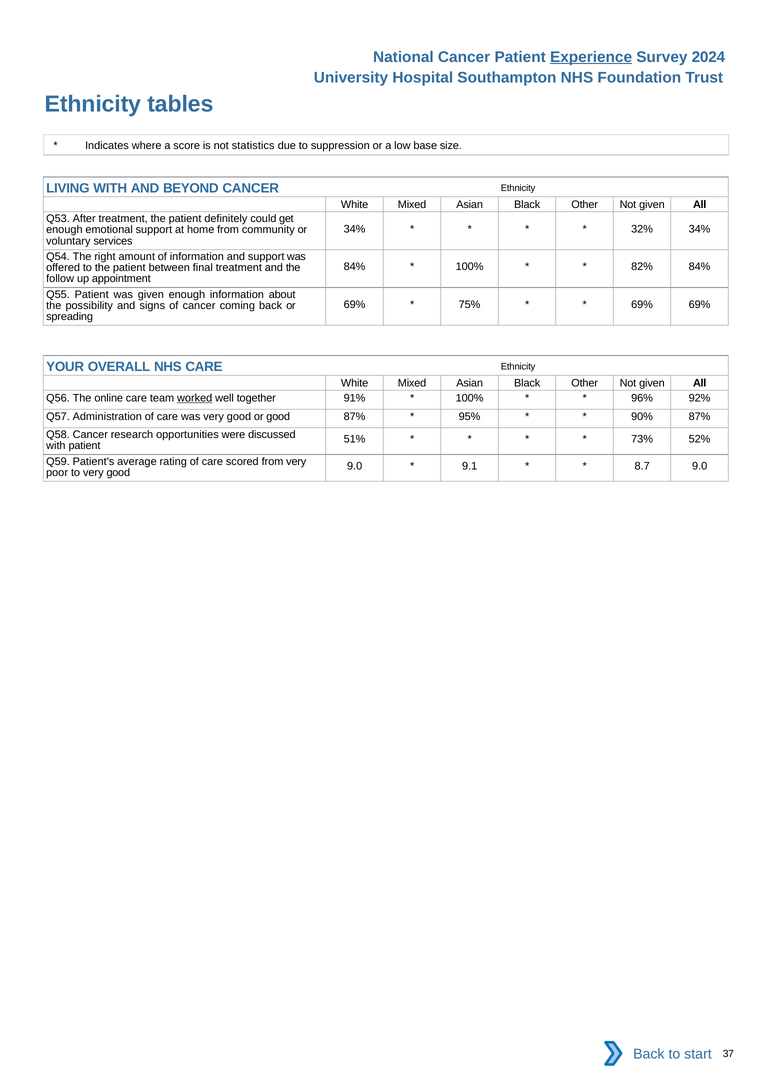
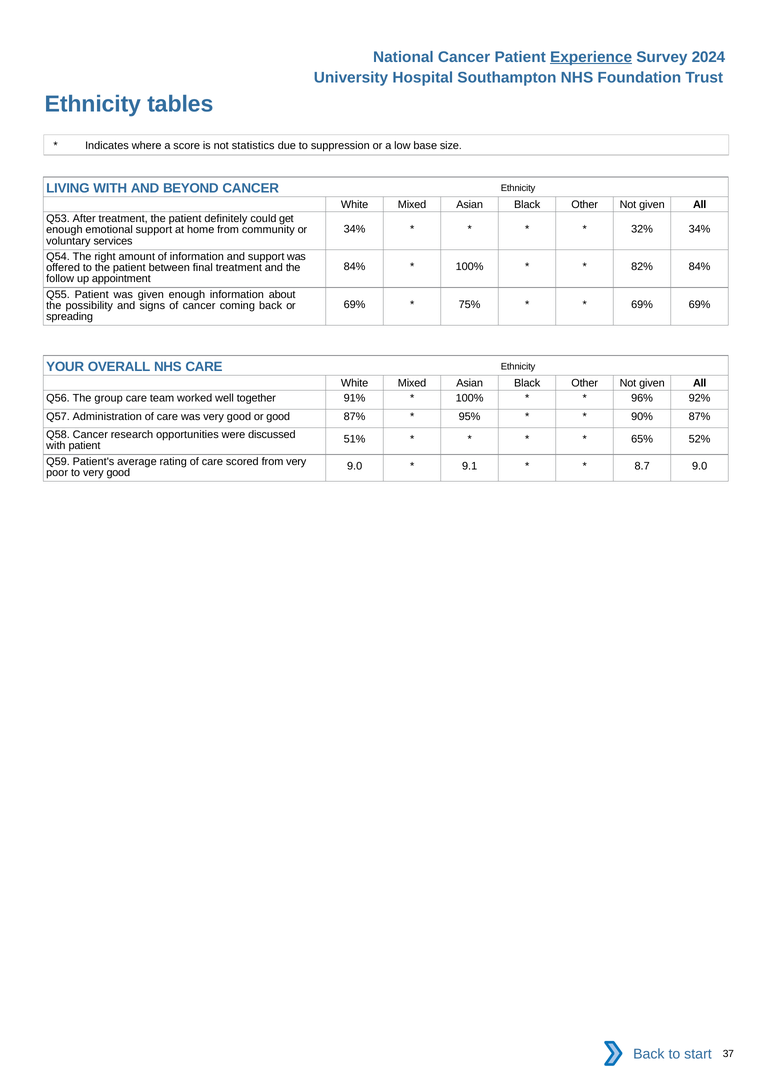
online: online -> group
worked underline: present -> none
73%: 73% -> 65%
